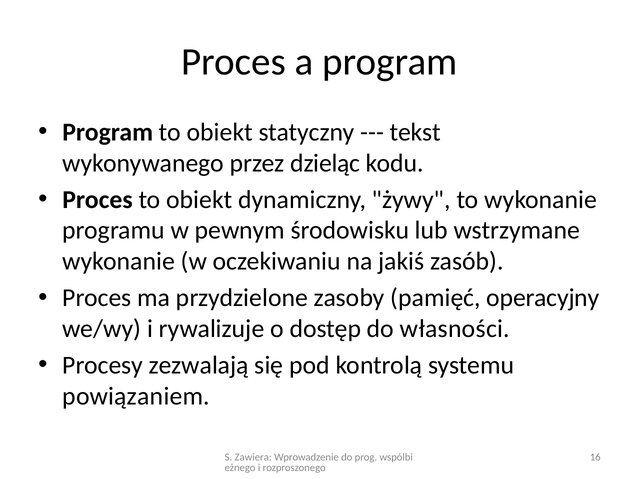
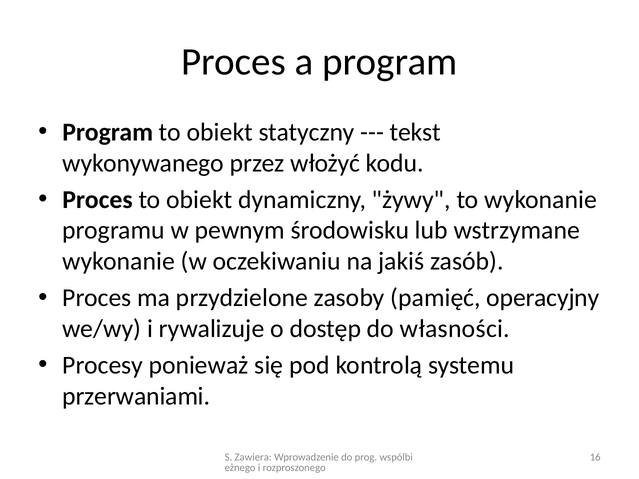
dzieląc: dzieląc -> włożyć
zezwalają: zezwalają -> ponieważ
powiązaniem: powiązaniem -> przerwaniami
